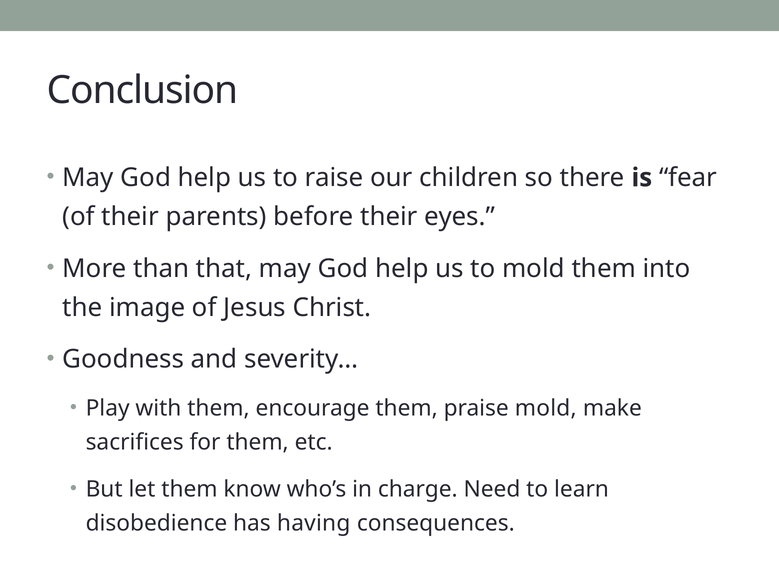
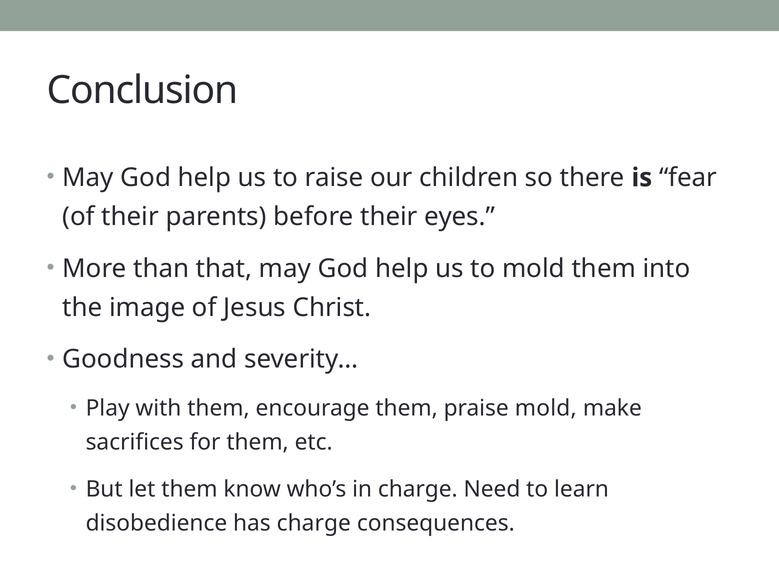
has having: having -> charge
